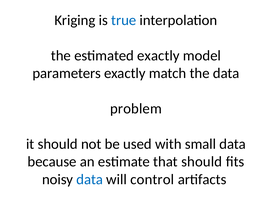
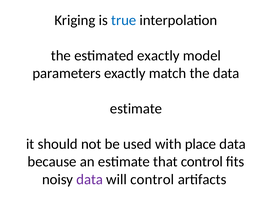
problem at (136, 109): problem -> estimate
small: small -> place
that should: should -> control
data at (90, 179) colour: blue -> purple
